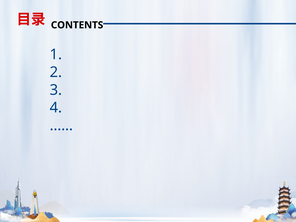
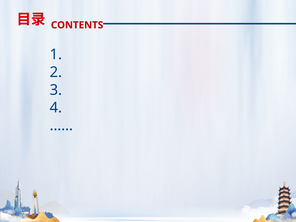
CONTENTS colour: black -> red
